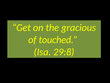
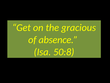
touched: touched -> absence
29:8: 29:8 -> 50:8
